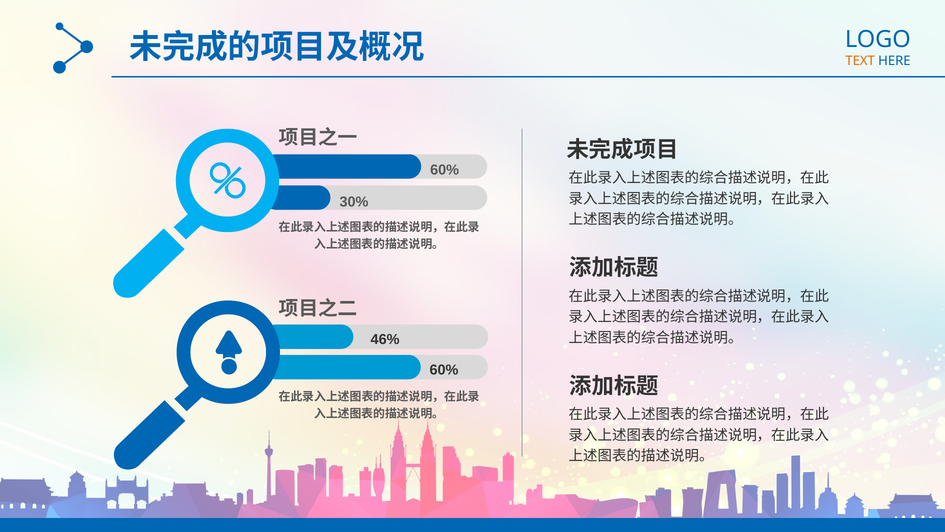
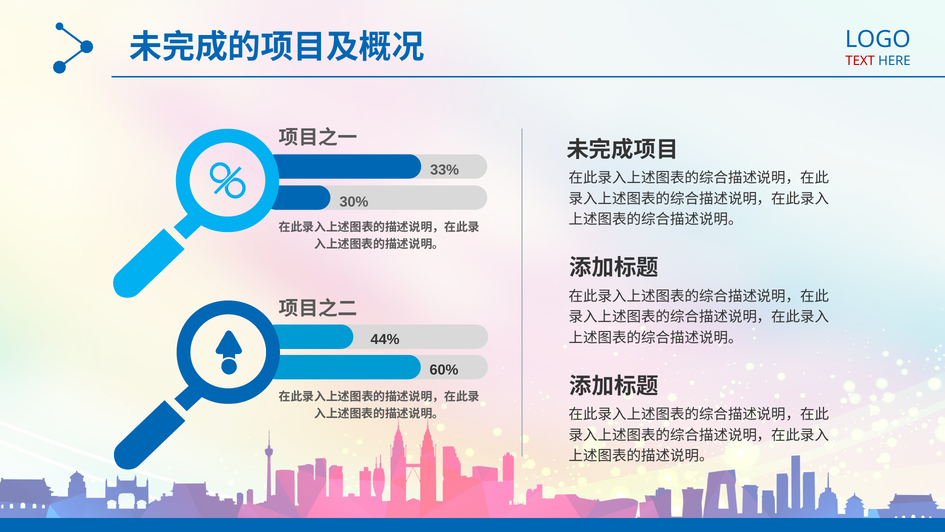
TEXT colour: orange -> red
60% at (445, 170): 60% -> 33%
46%: 46% -> 44%
